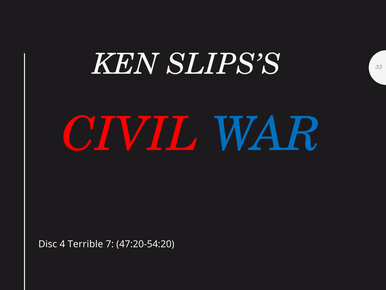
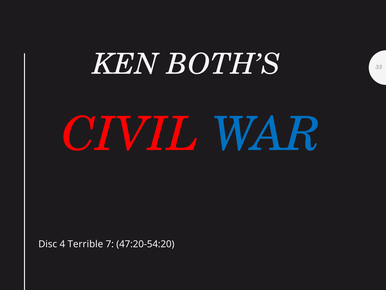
SLIPS’S: SLIPS’S -> BOTH’S
